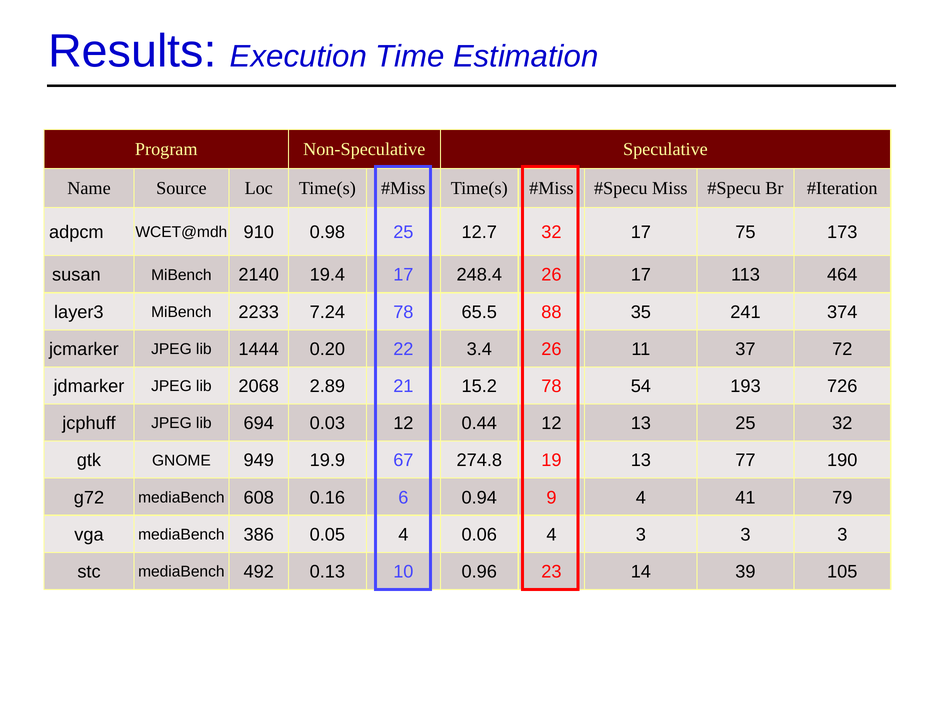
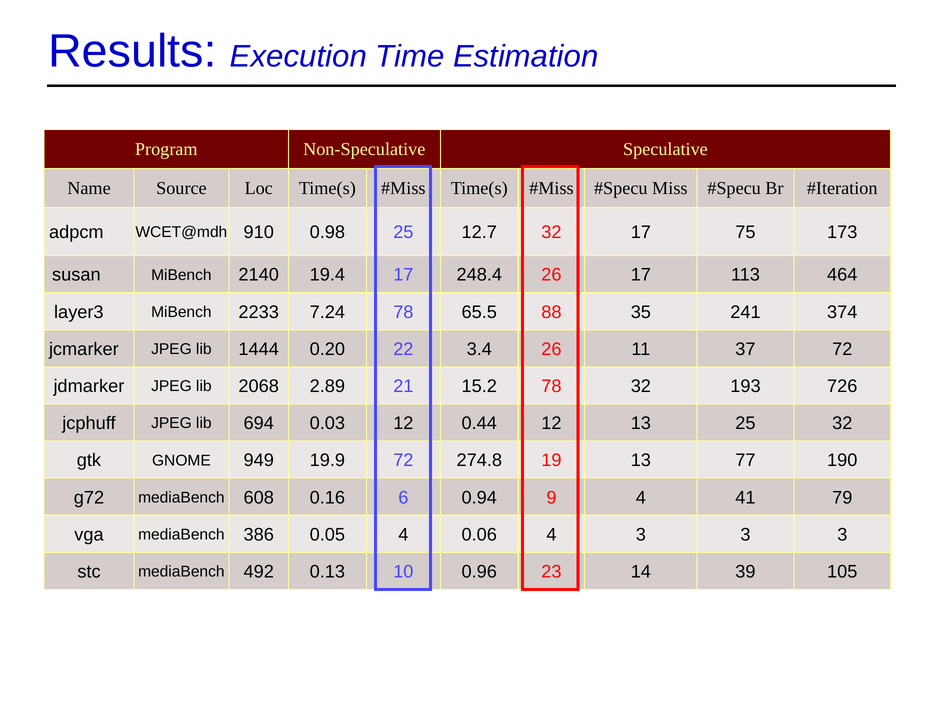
78 54: 54 -> 32
19.9 67: 67 -> 72
